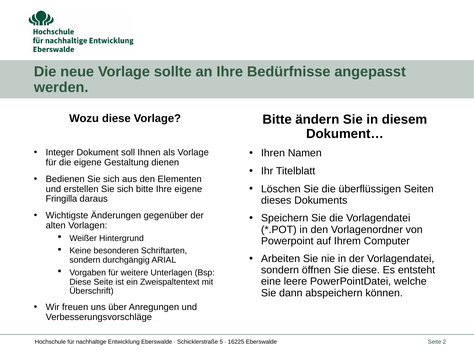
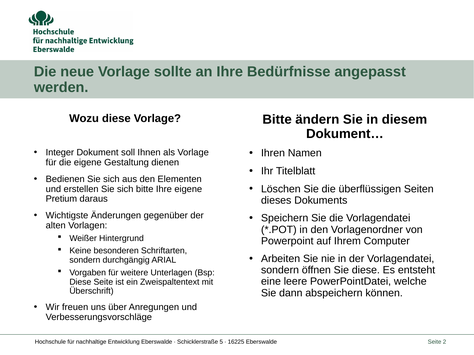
Fringilla: Fringilla -> Pretium
